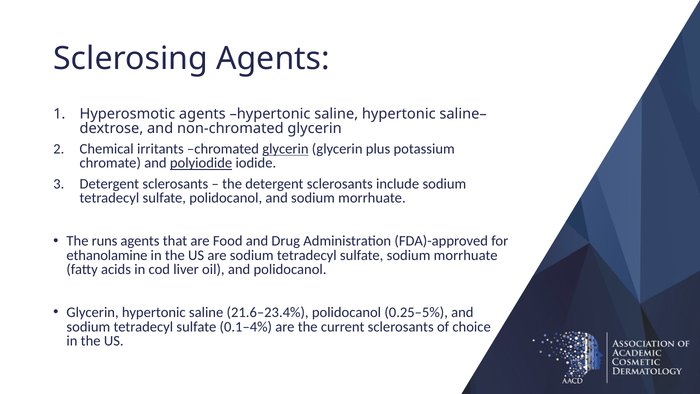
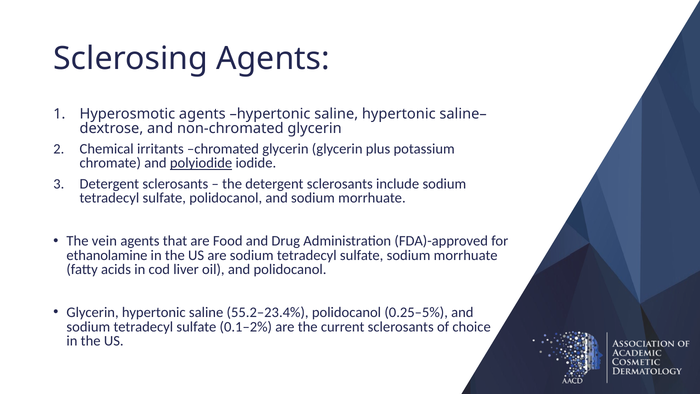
glycerin at (285, 149) underline: present -> none
runs: runs -> vein
21.6–23.4%: 21.6–23.4% -> 55.2–23.4%
0.1–4%: 0.1–4% -> 0.1–2%
